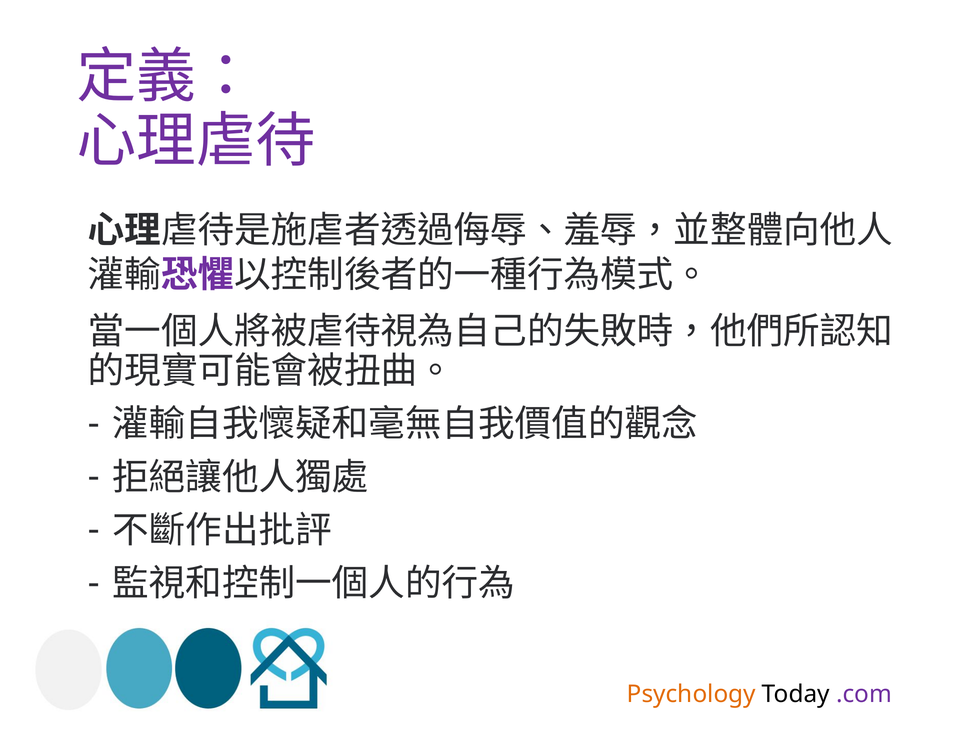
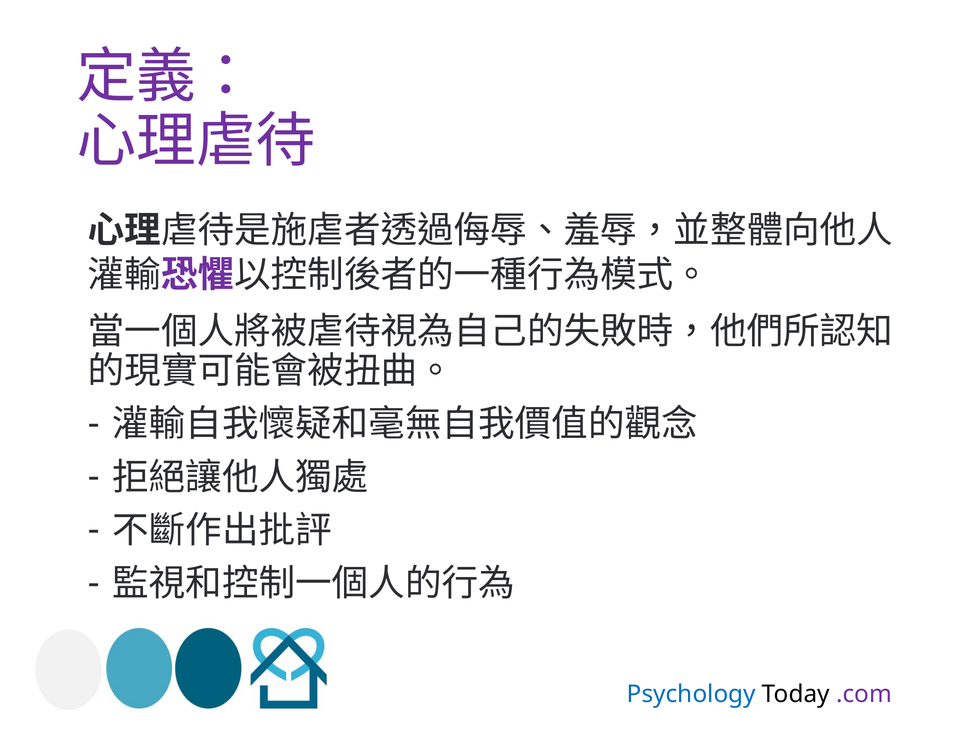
Psychology colour: orange -> blue
